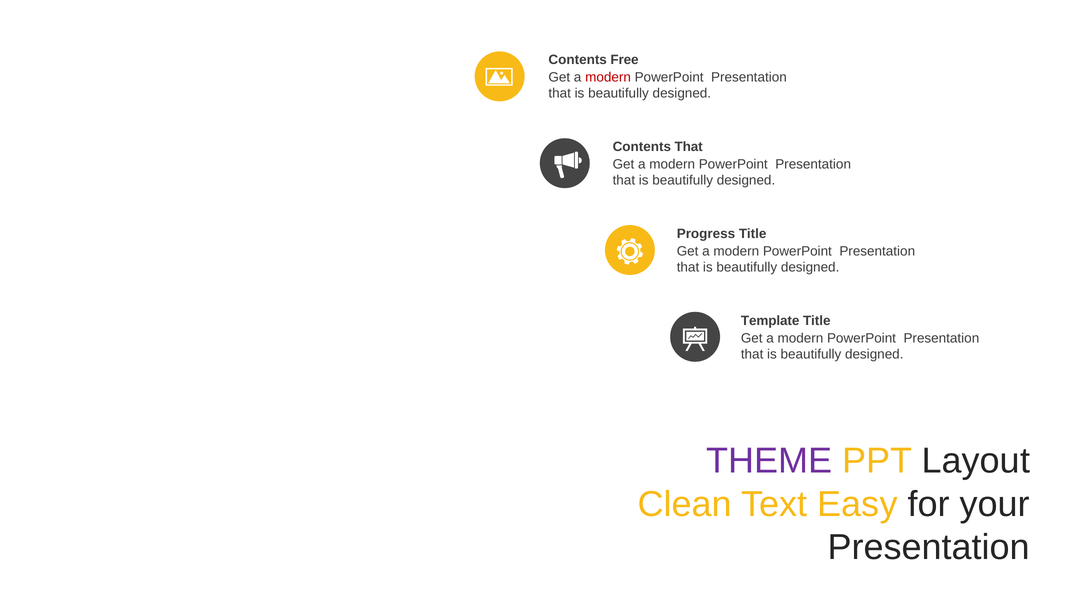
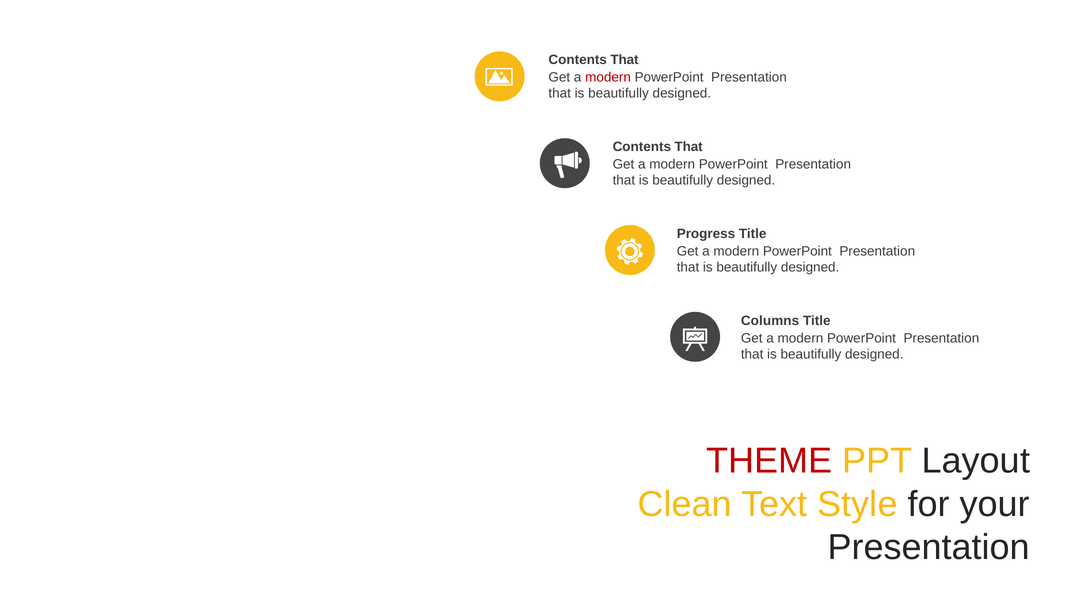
Free at (624, 60): Free -> That
Template: Template -> Columns
THEME colour: purple -> red
Easy: Easy -> Style
